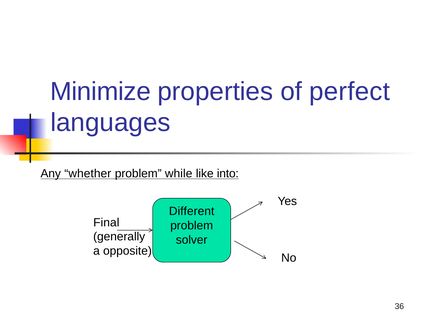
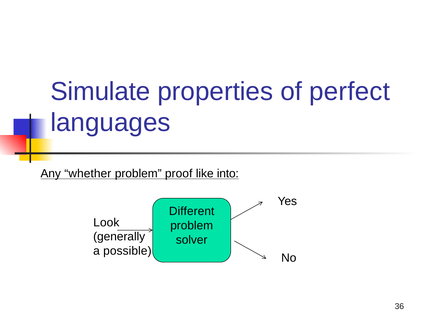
Minimize: Minimize -> Simulate
while: while -> proof
Final: Final -> Look
opposite: opposite -> possible
